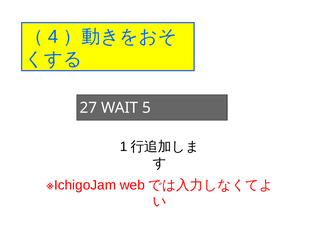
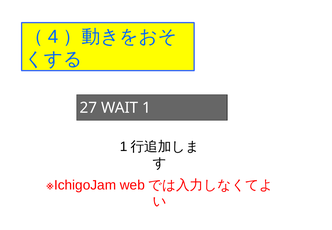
WAIT 5: 5 -> 1
